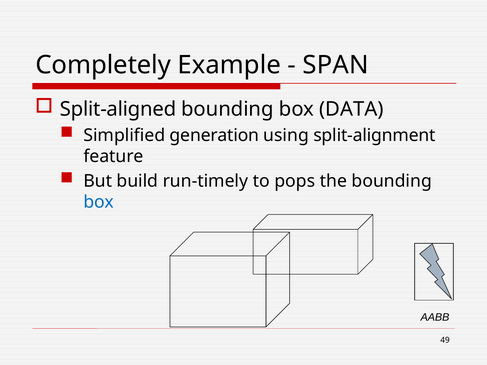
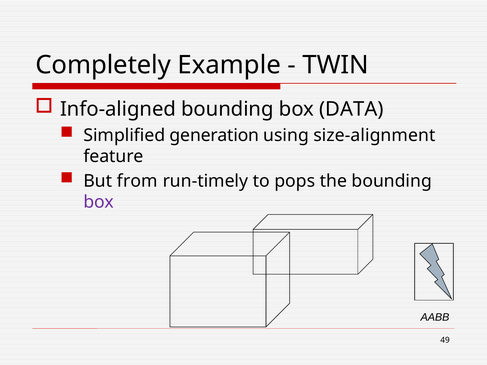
SPAN: SPAN -> TWIN
Split-aligned: Split-aligned -> Info-aligned
split-alignment: split-alignment -> size-alignment
build: build -> from
box at (99, 202) colour: blue -> purple
